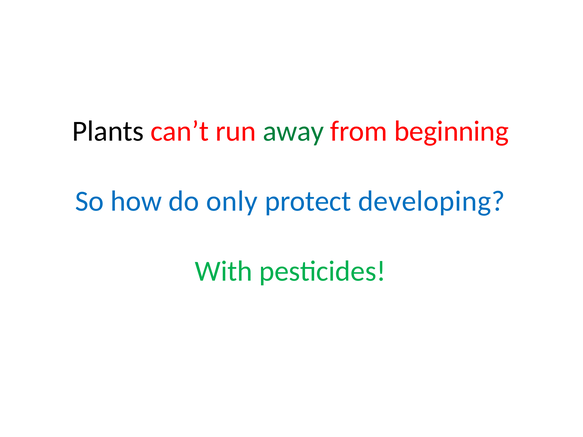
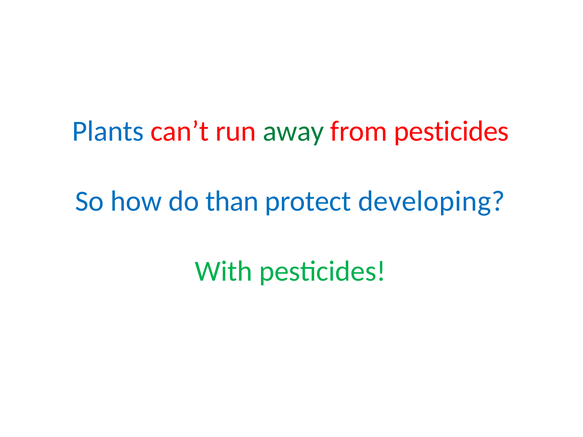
Plants colour: black -> blue
from beginning: beginning -> pesticides
only: only -> than
